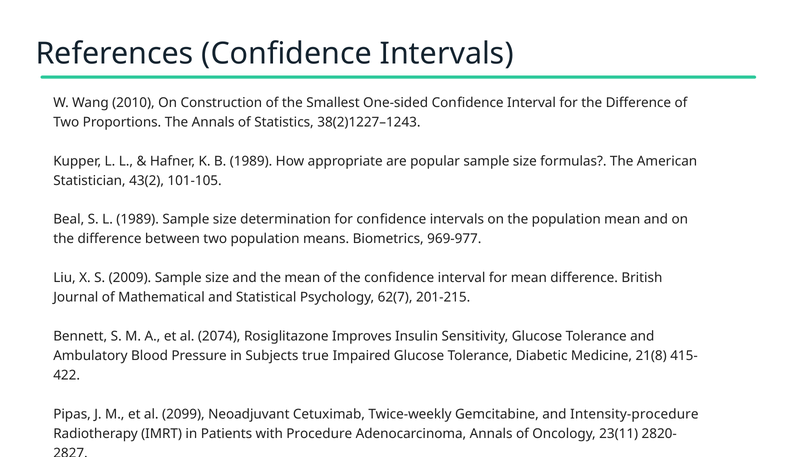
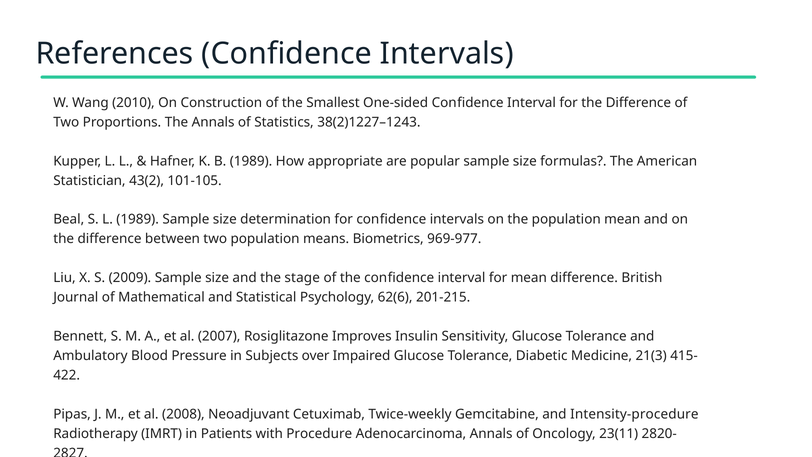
the mean: mean -> stage
62(7: 62(7 -> 62(6
2074: 2074 -> 2007
true: true -> over
21(8: 21(8 -> 21(3
2099: 2099 -> 2008
